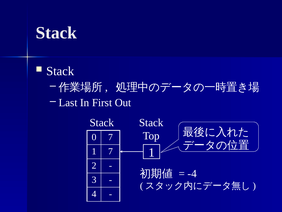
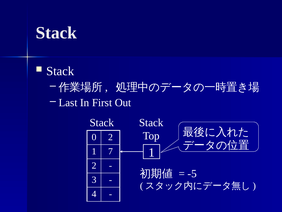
0 7: 7 -> 2
-4: -4 -> -5
